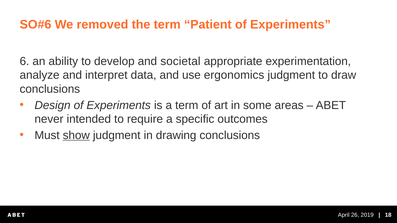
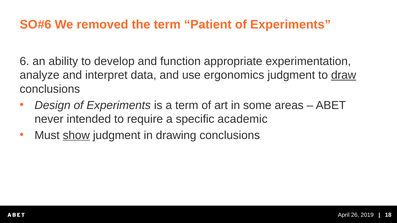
societal: societal -> function
draw underline: none -> present
outcomes: outcomes -> academic
